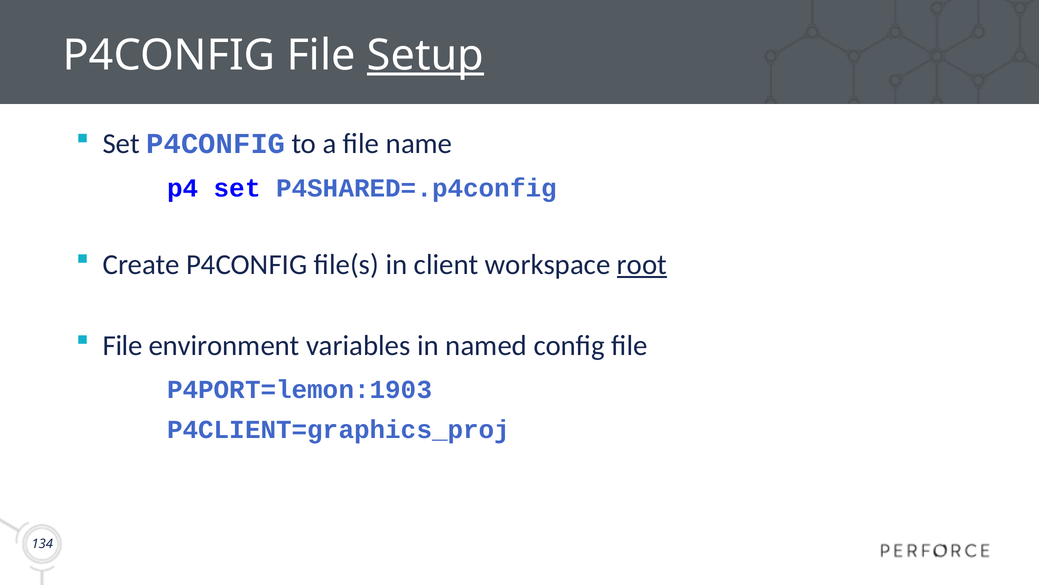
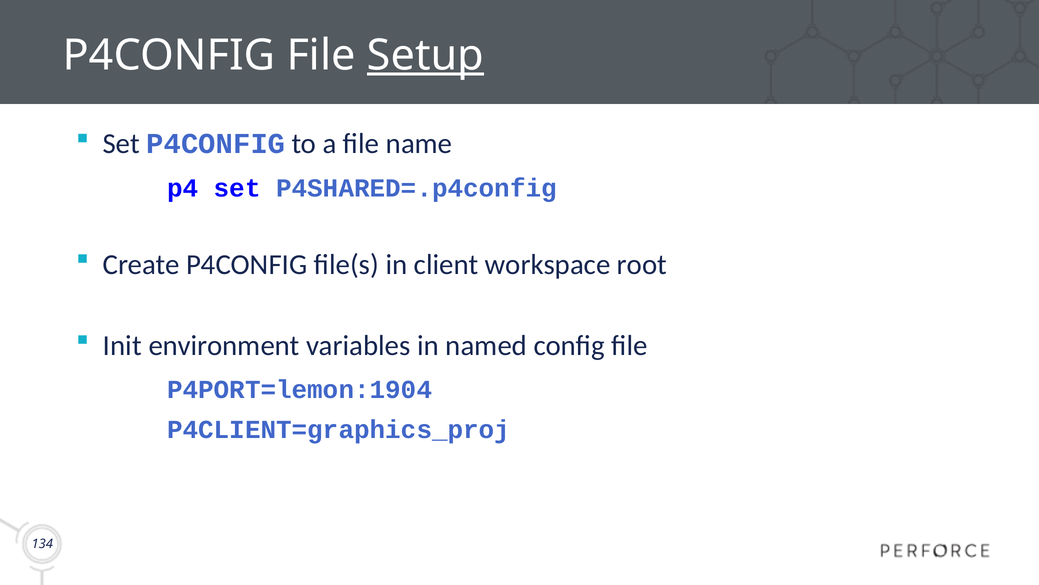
root underline: present -> none
File at (123, 345): File -> Init
P4PORT=lemon:1903: P4PORT=lemon:1903 -> P4PORT=lemon:1904
